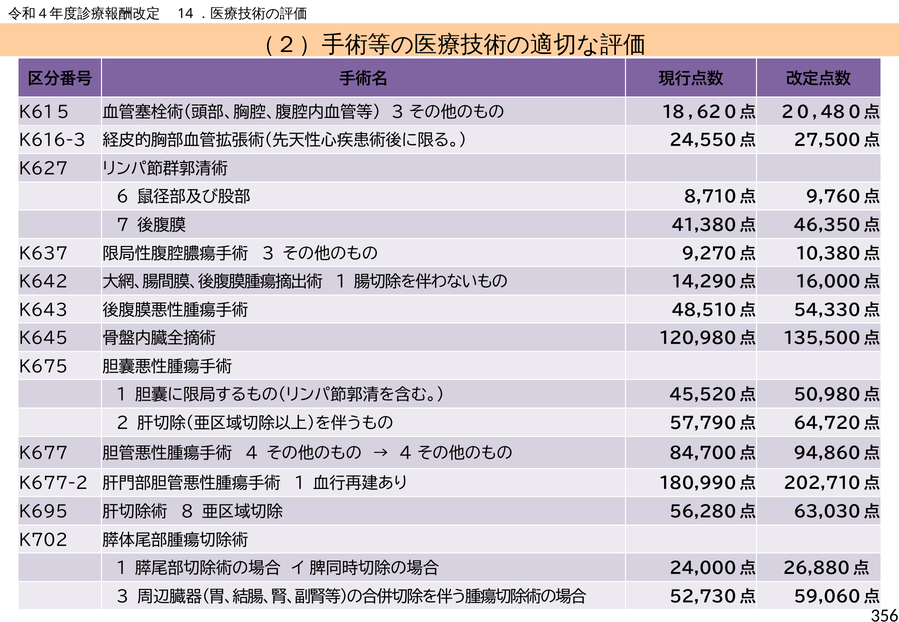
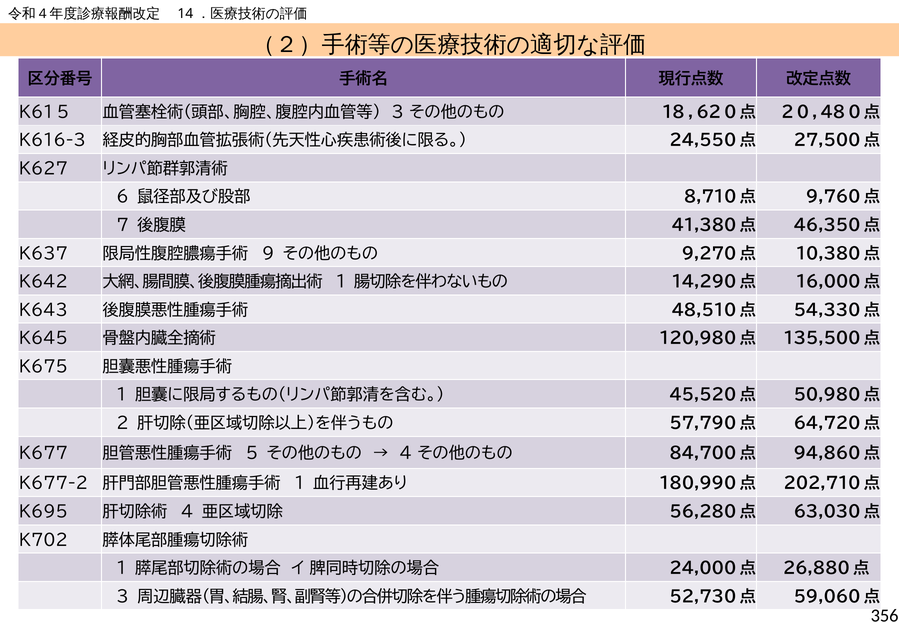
3 at (268, 254): 3 -> 9
4: 4 -> 5
8: 8 -> 4
